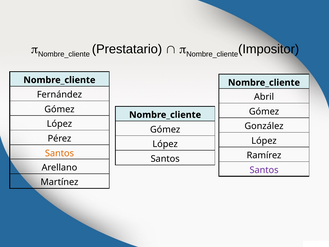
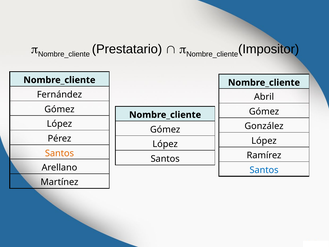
Santos at (264, 170) colour: purple -> blue
